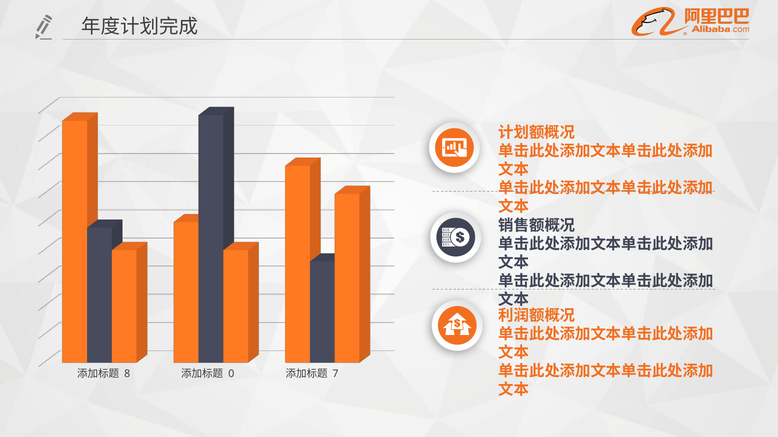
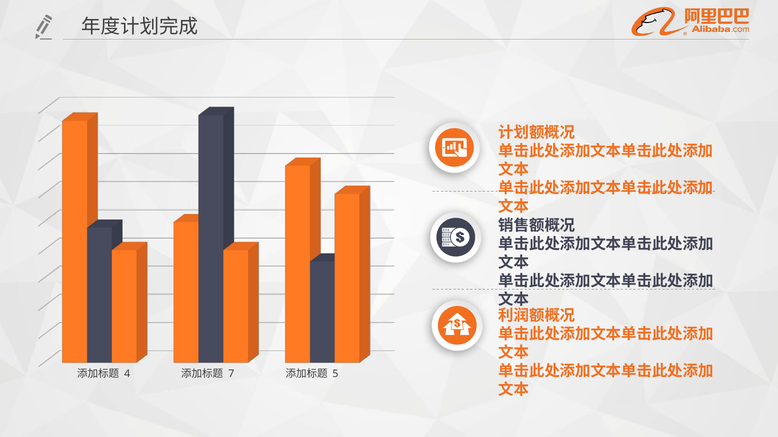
8: 8 -> 4
0: 0 -> 7
7: 7 -> 5
